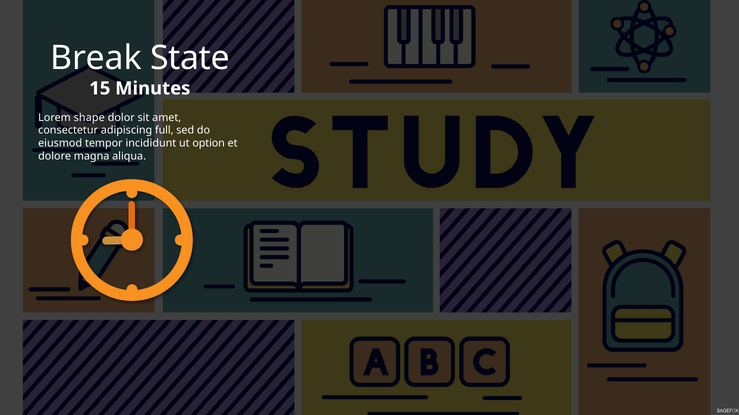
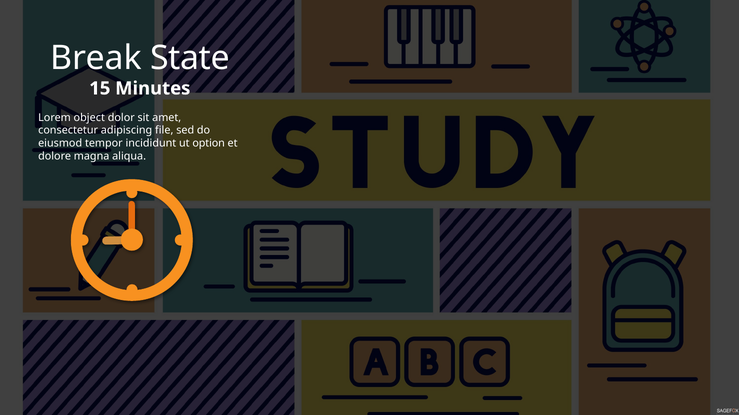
shape: shape -> object
full: full -> file
